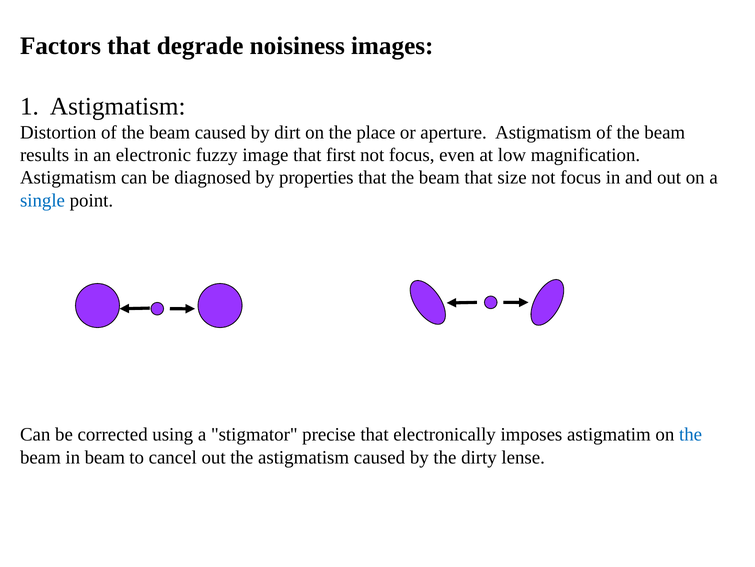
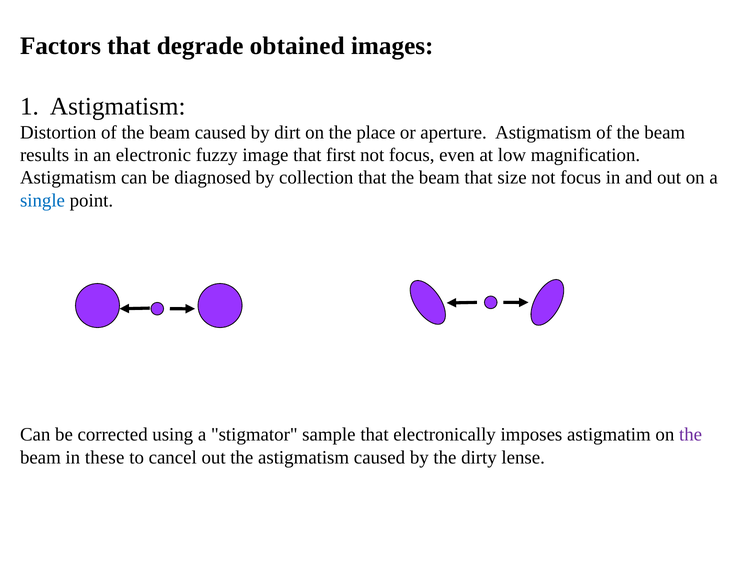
noisiness: noisiness -> obtained
properties: properties -> collection
precise: precise -> sample
the at (691, 434) colour: blue -> purple
in beam: beam -> these
